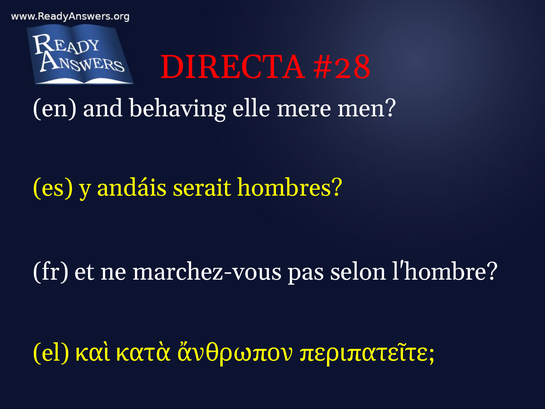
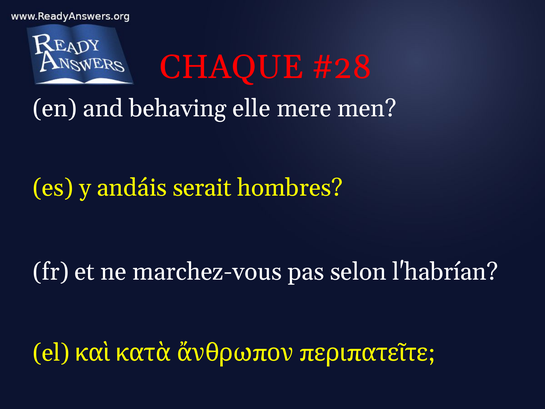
DIRECTA: DIRECTA -> CHAQUE
l'hombre: l'hombre -> l'habrían
